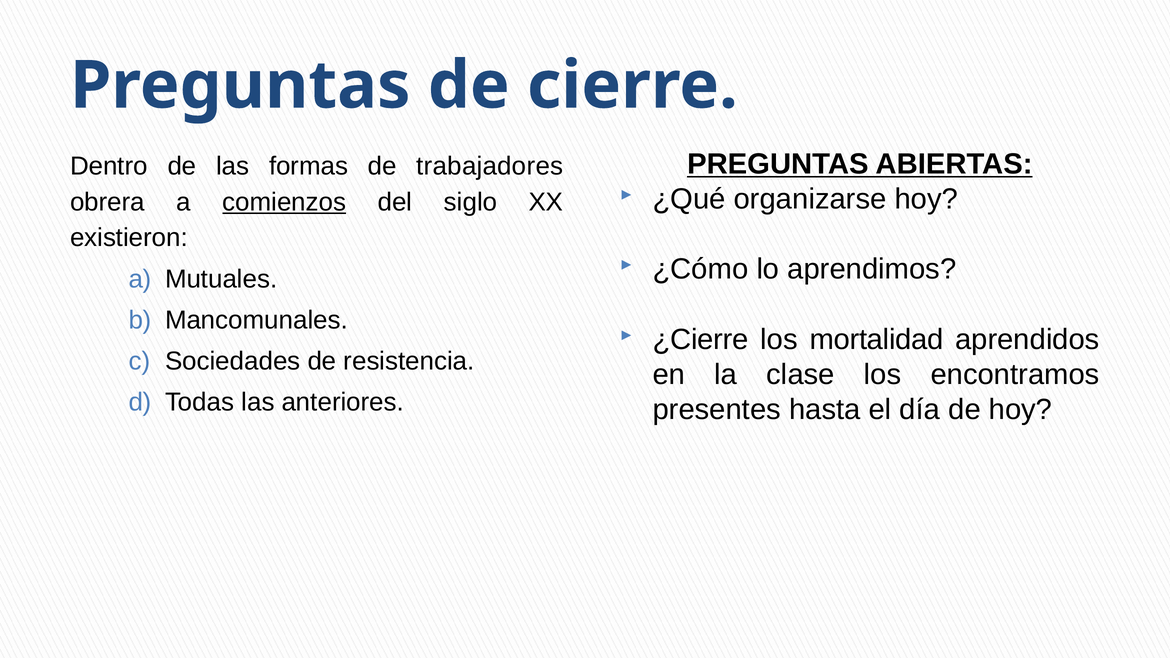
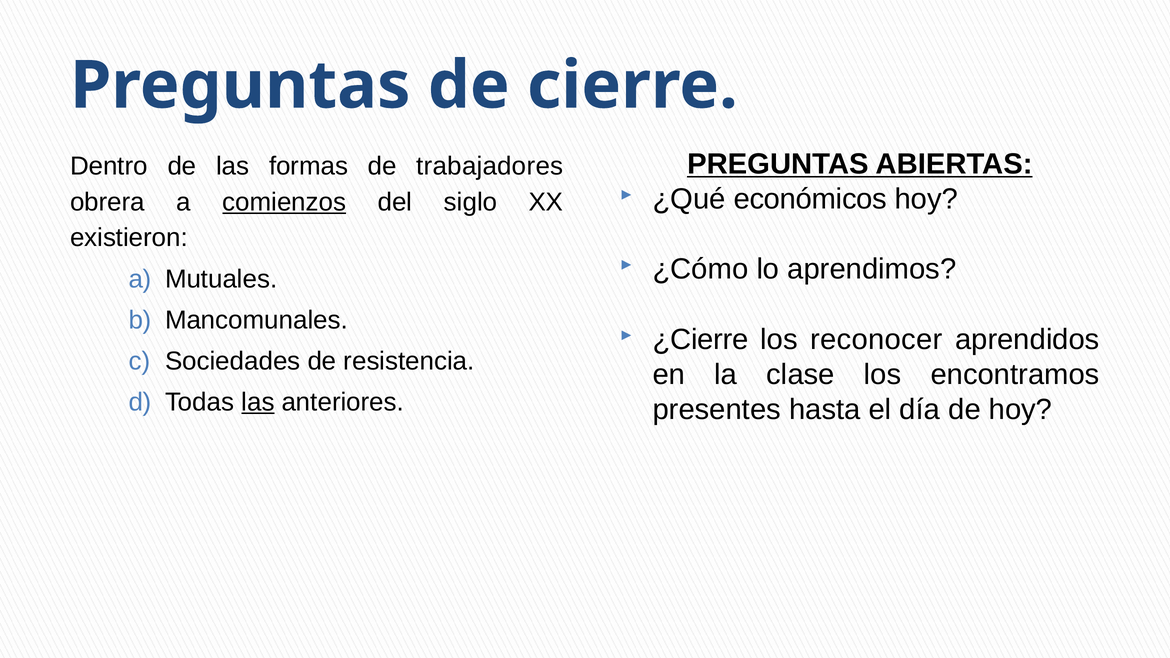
organizarse: organizarse -> económicos
mortalidad: mortalidad -> reconocer
las at (258, 402) underline: none -> present
